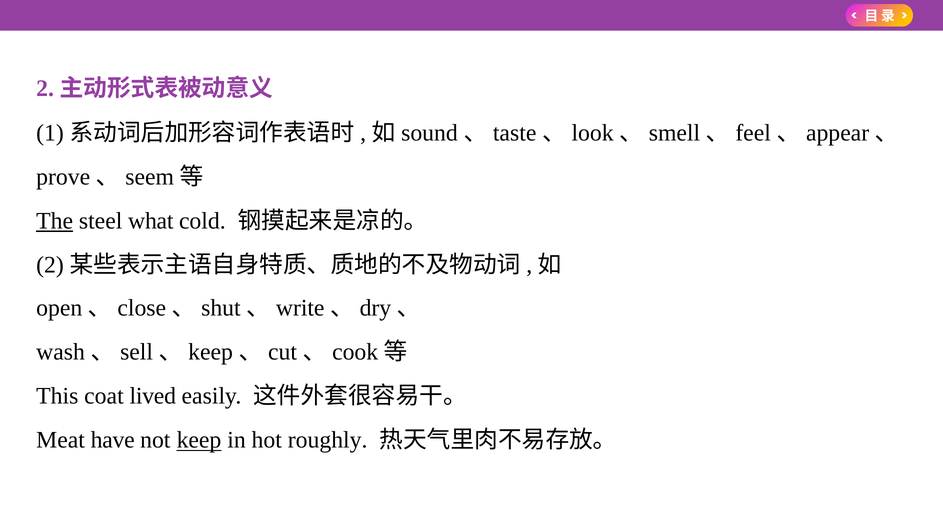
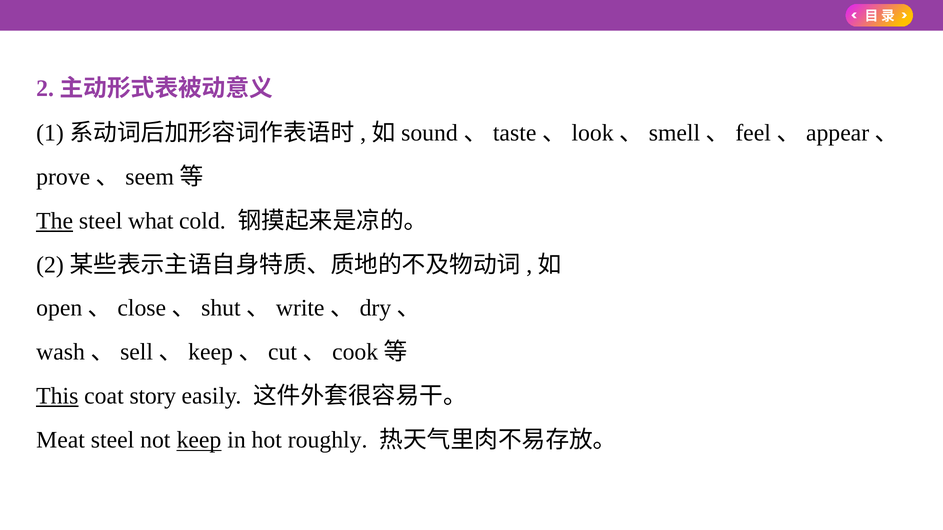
This underline: none -> present
lived: lived -> story
Meat have: have -> steel
